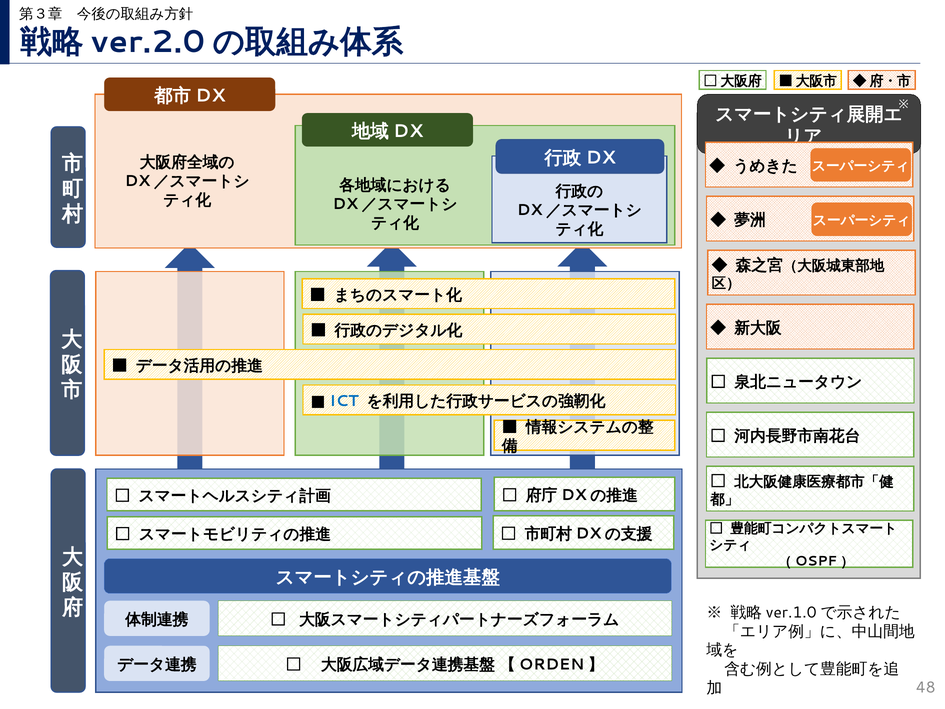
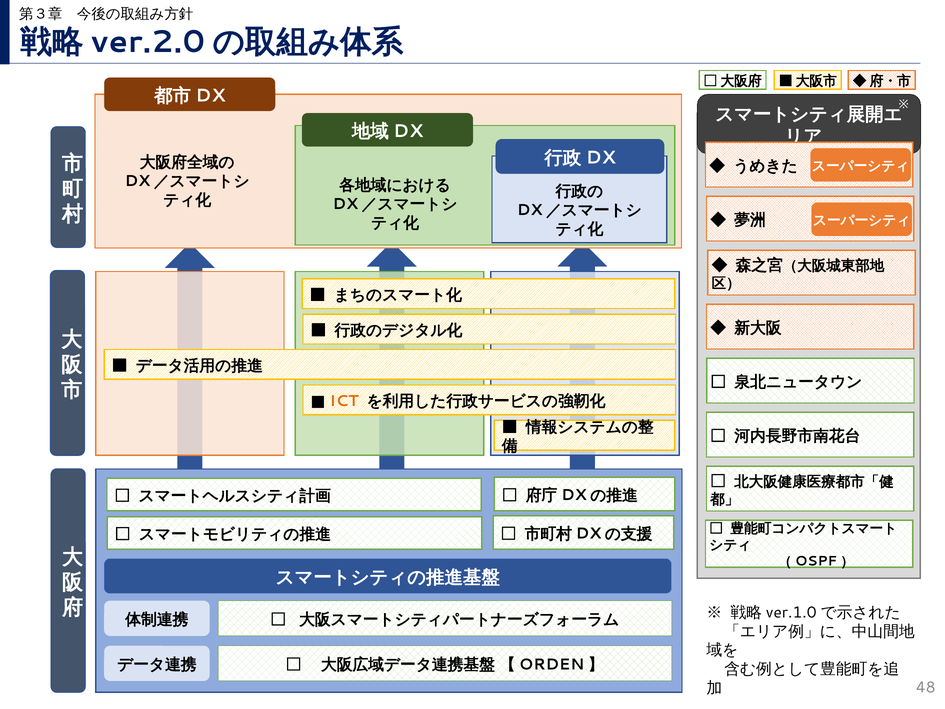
ICT colour: blue -> orange
